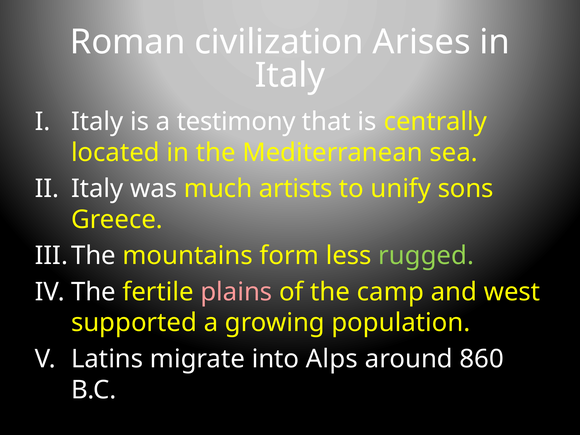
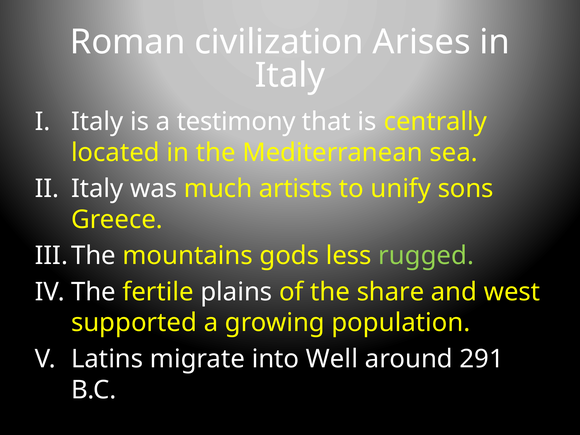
form: form -> gods
plains colour: pink -> white
camp: camp -> share
Alps: Alps -> Well
860: 860 -> 291
